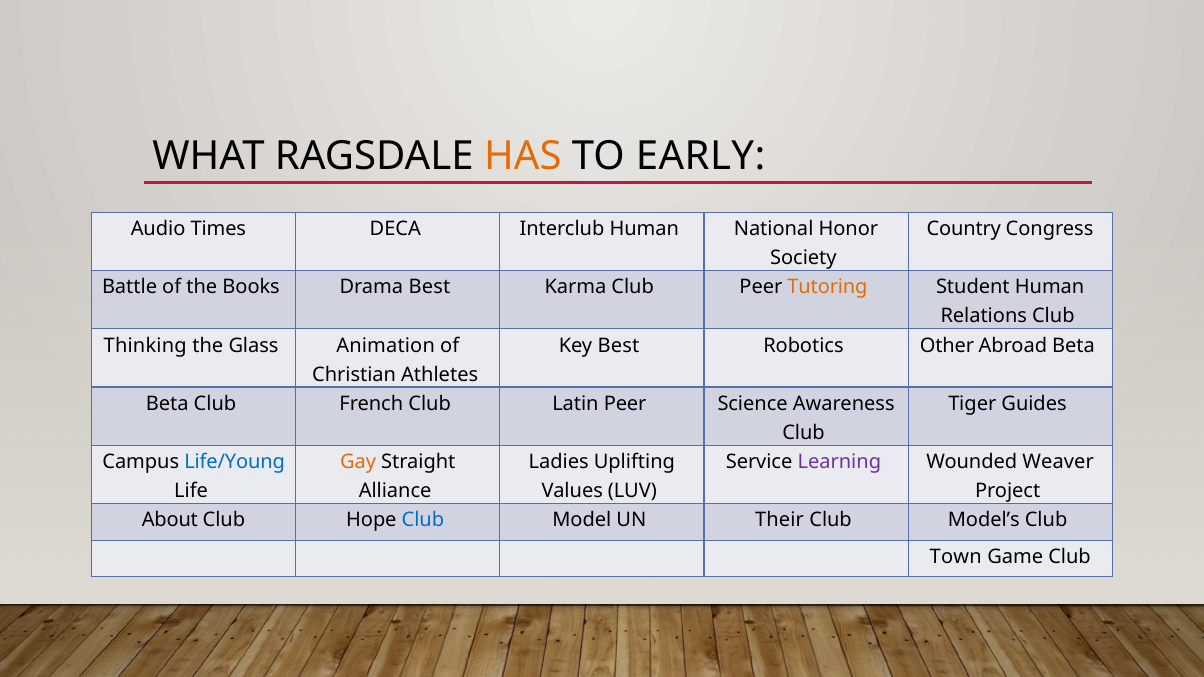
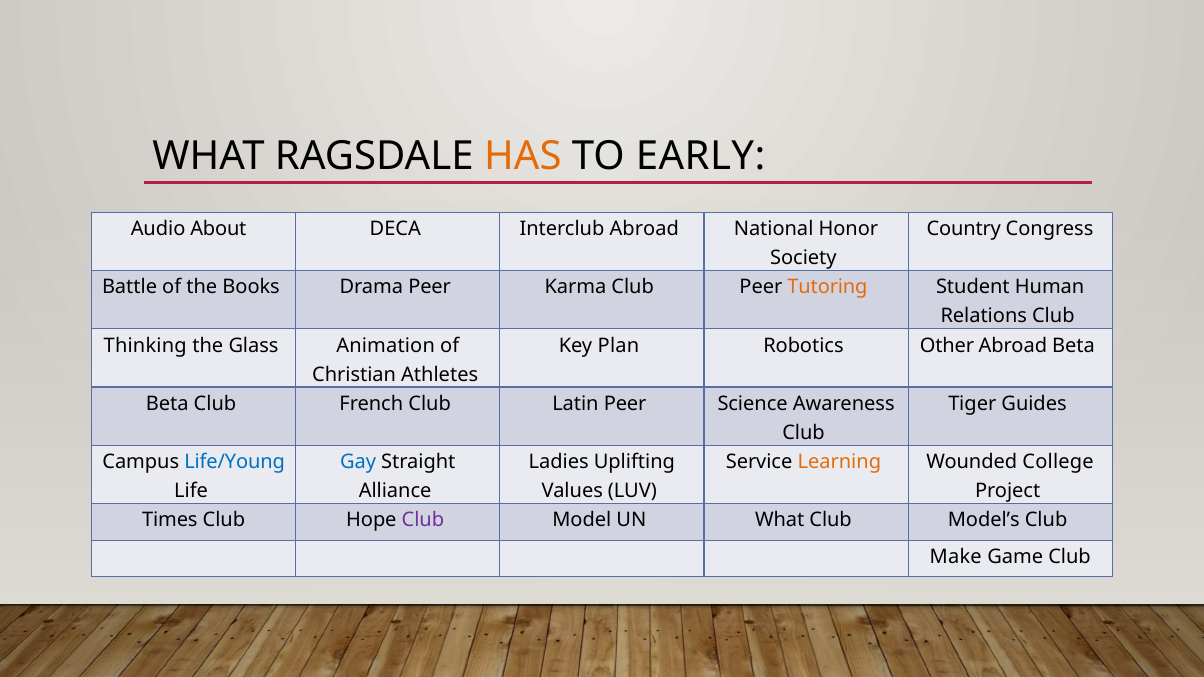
Times: Times -> About
Interclub Human: Human -> Abroad
Drama Best: Best -> Peer
Key Best: Best -> Plan
Gay colour: orange -> blue
Learning colour: purple -> orange
Weaver: Weaver -> College
About: About -> Times
Club at (423, 520) colour: blue -> purple
UN Their: Their -> What
Town: Town -> Make
